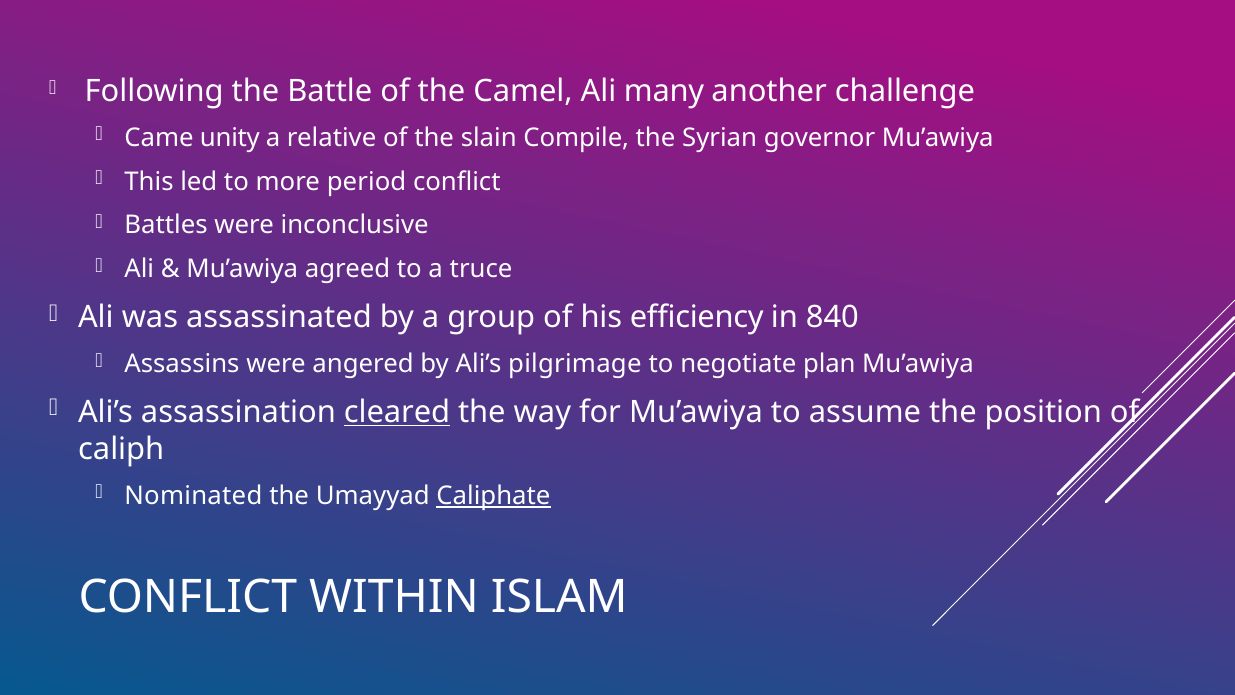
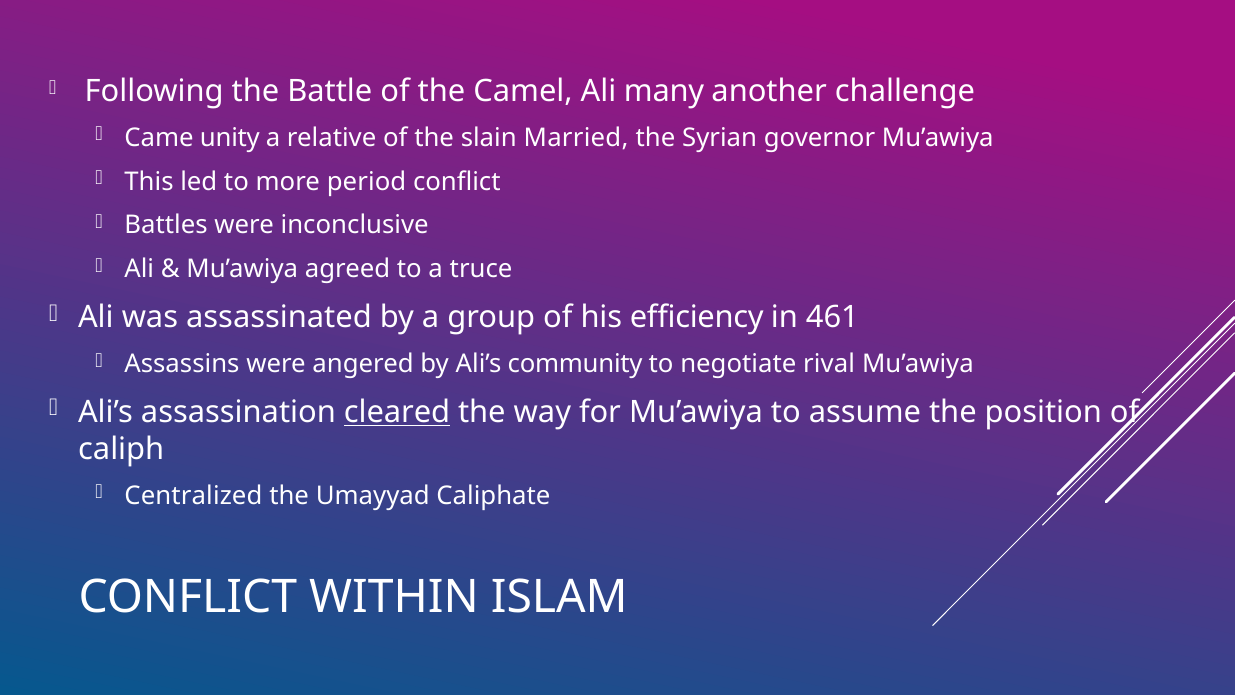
Compile: Compile -> Married
840: 840 -> 461
pilgrimage: pilgrimage -> community
plan: plan -> rival
Nominated: Nominated -> Centralized
Caliphate underline: present -> none
